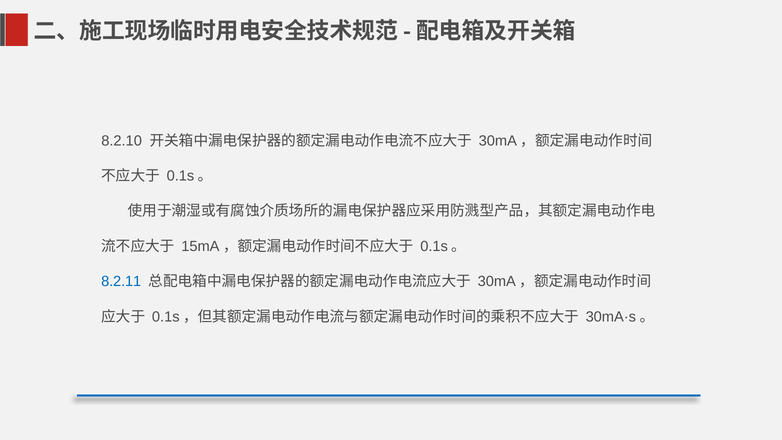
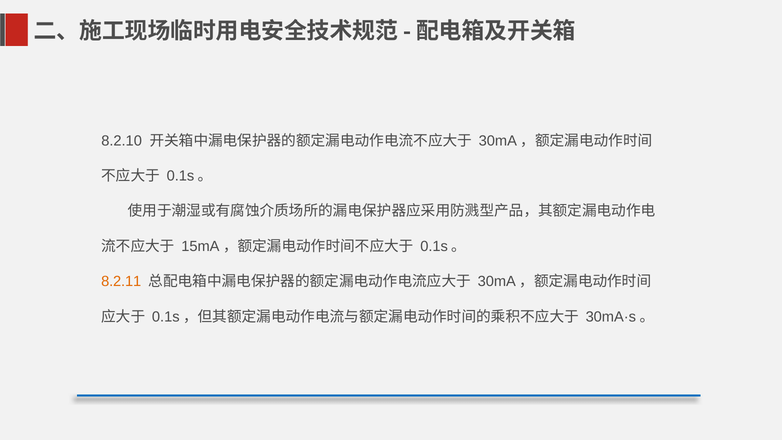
8.2.11 colour: blue -> orange
